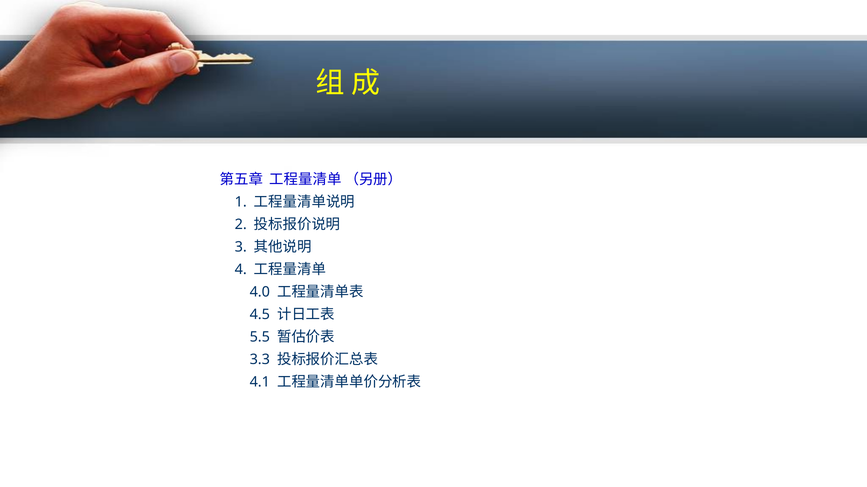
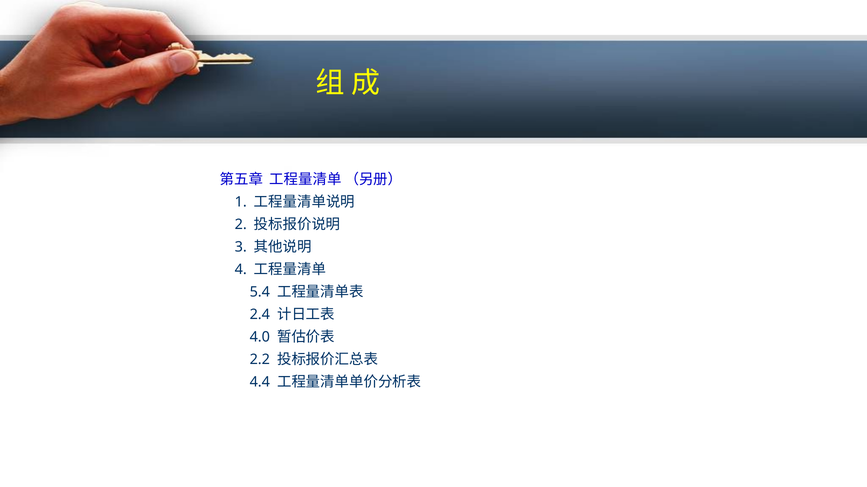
4.0: 4.0 -> 5.4
4.5: 4.5 -> 2.4
5.5: 5.5 -> 4.0
3.3: 3.3 -> 2.2
4.1: 4.1 -> 4.4
